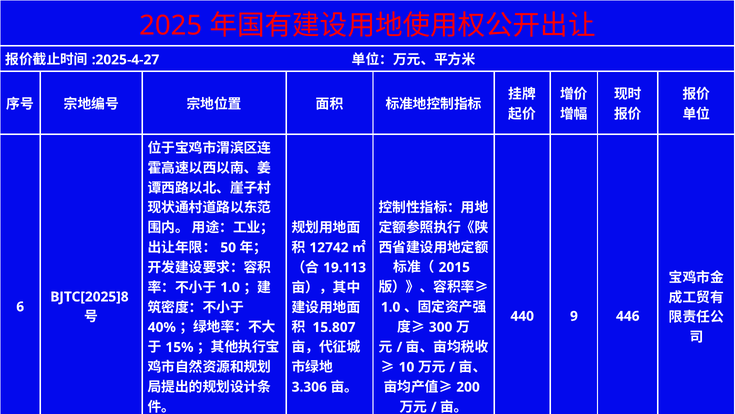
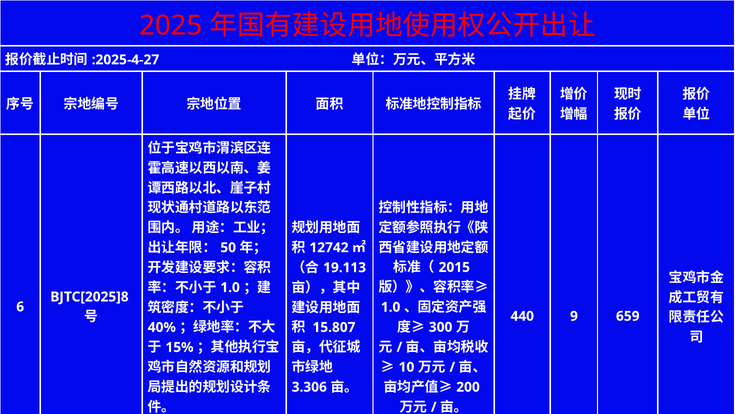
446: 446 -> 659
